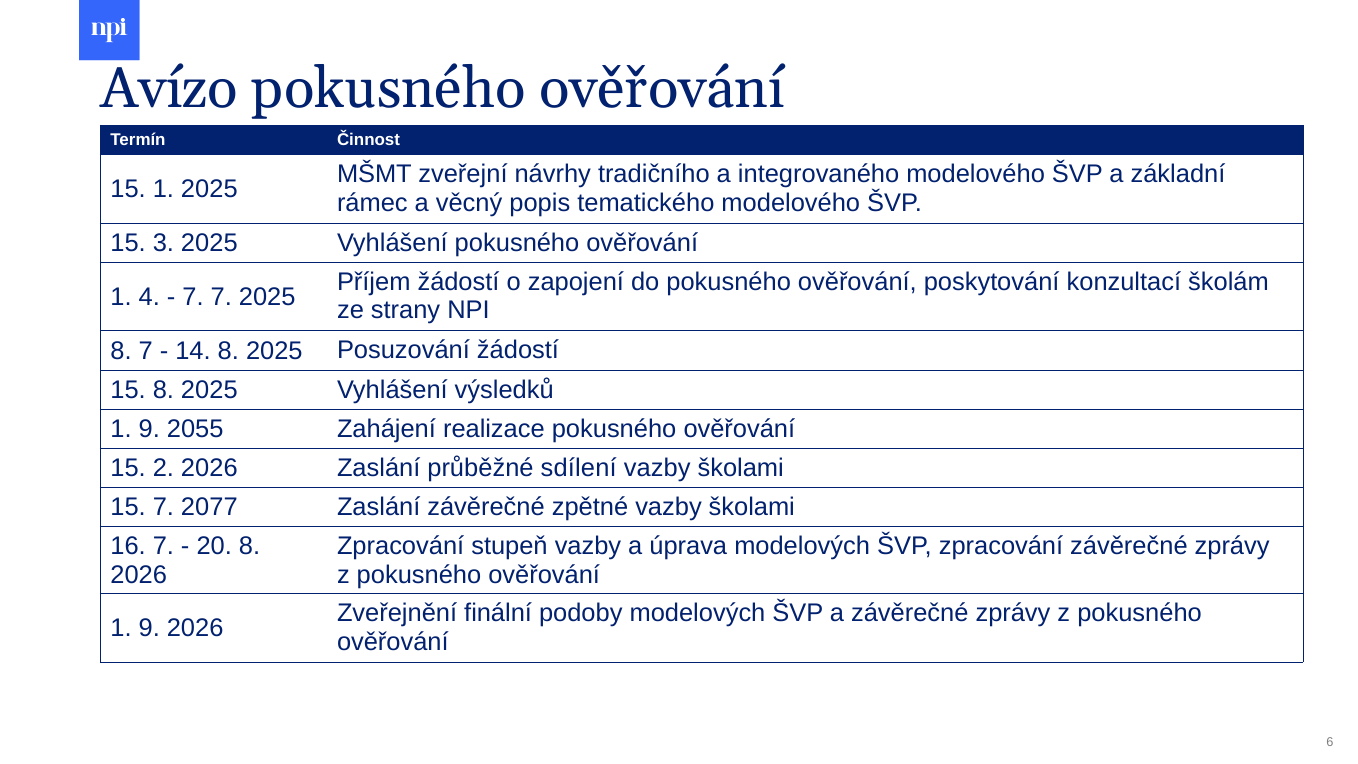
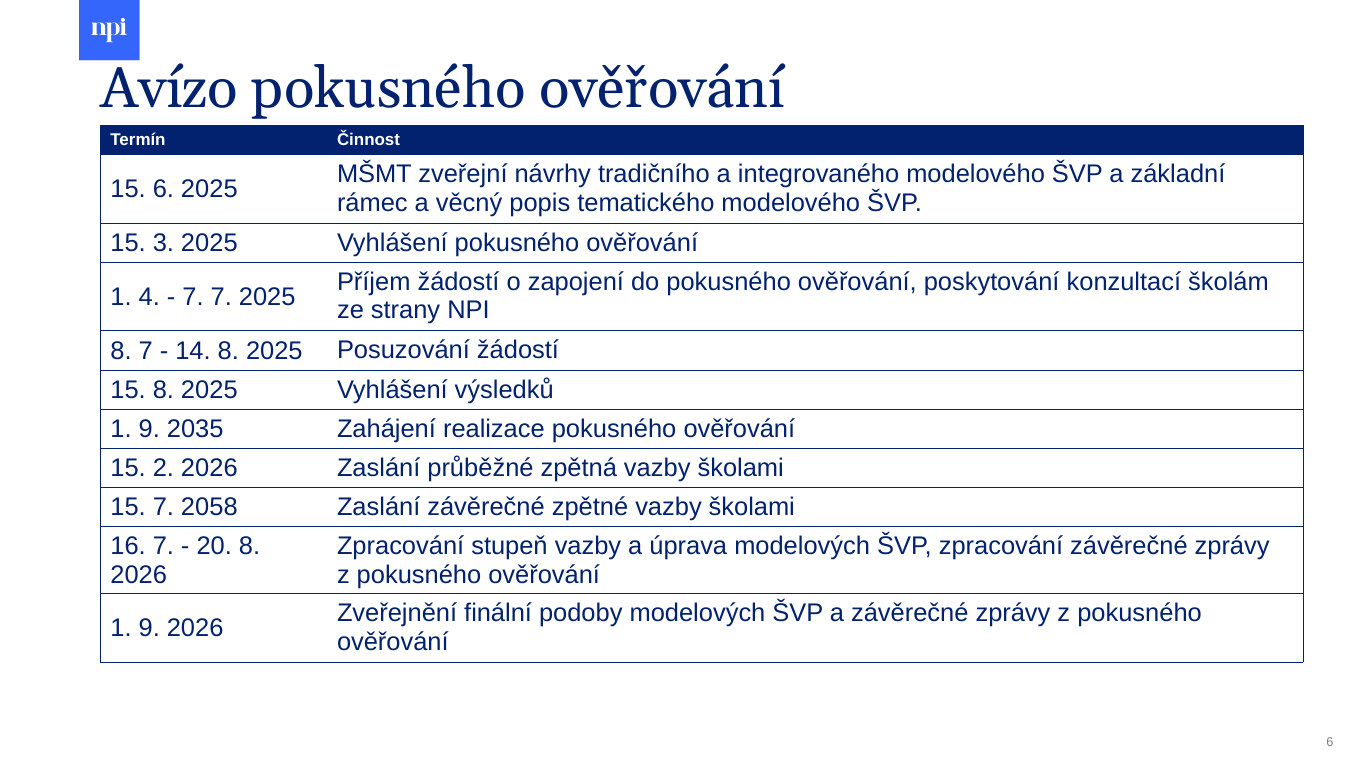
15 1: 1 -> 6
2055: 2055 -> 2035
sdílení: sdílení -> zpětná
2077: 2077 -> 2058
